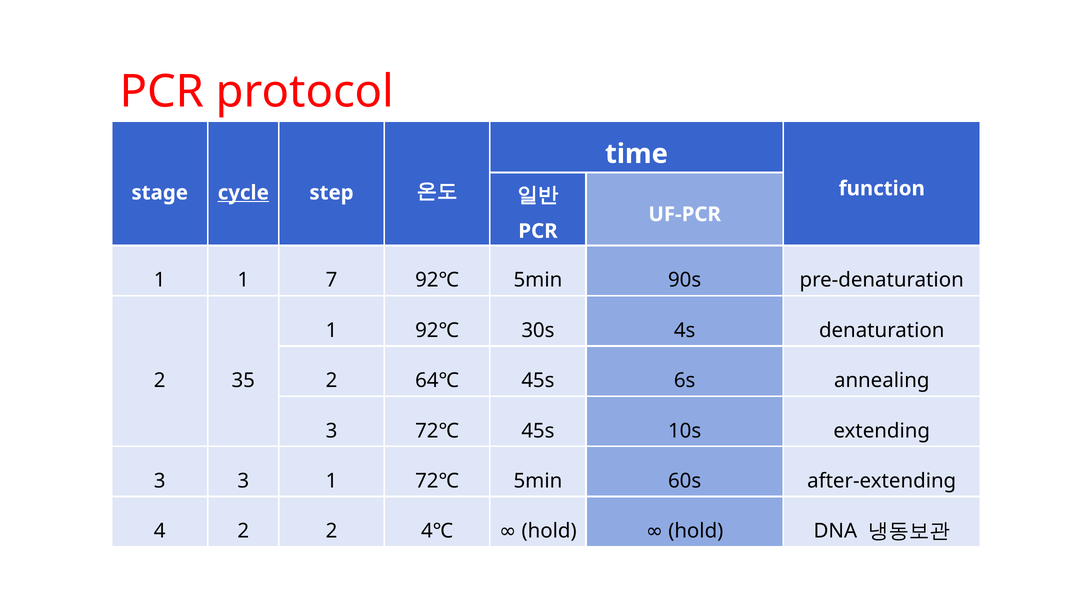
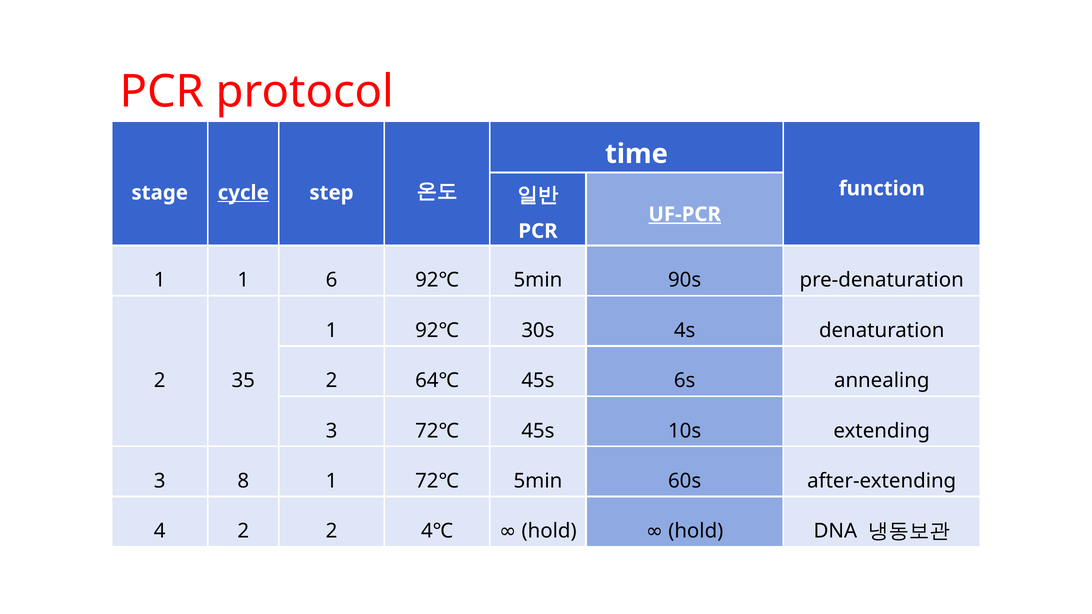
UF-PCR underline: none -> present
7: 7 -> 6
3 3: 3 -> 8
